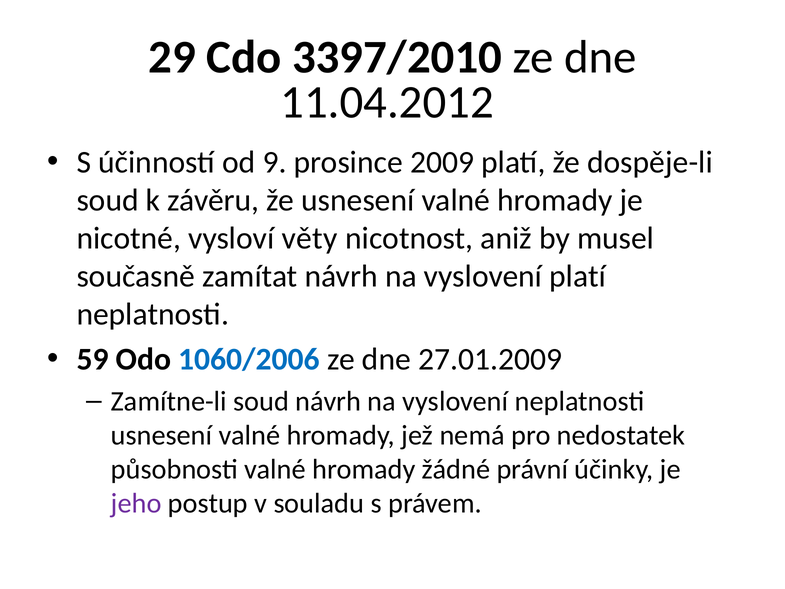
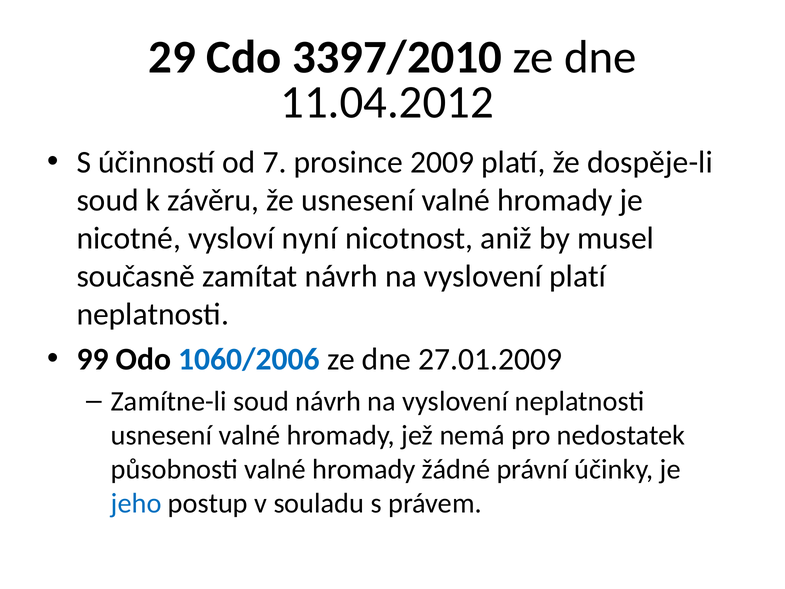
9: 9 -> 7
věty: věty -> nyní
59: 59 -> 99
jeho colour: purple -> blue
